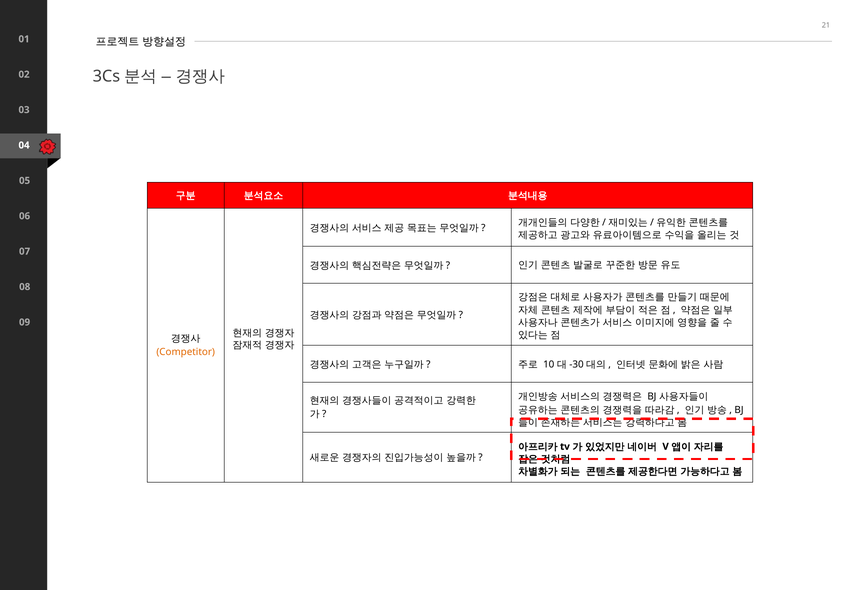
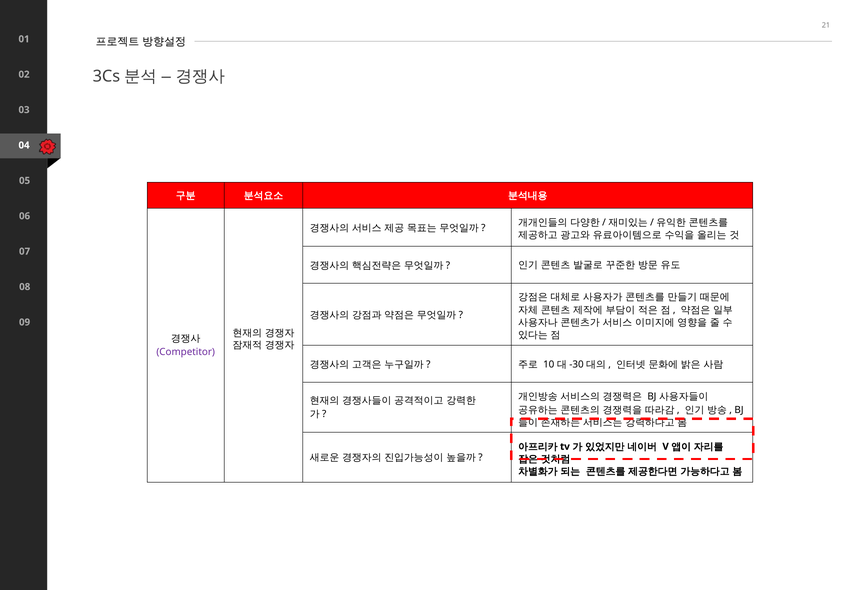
Competitor colour: orange -> purple
